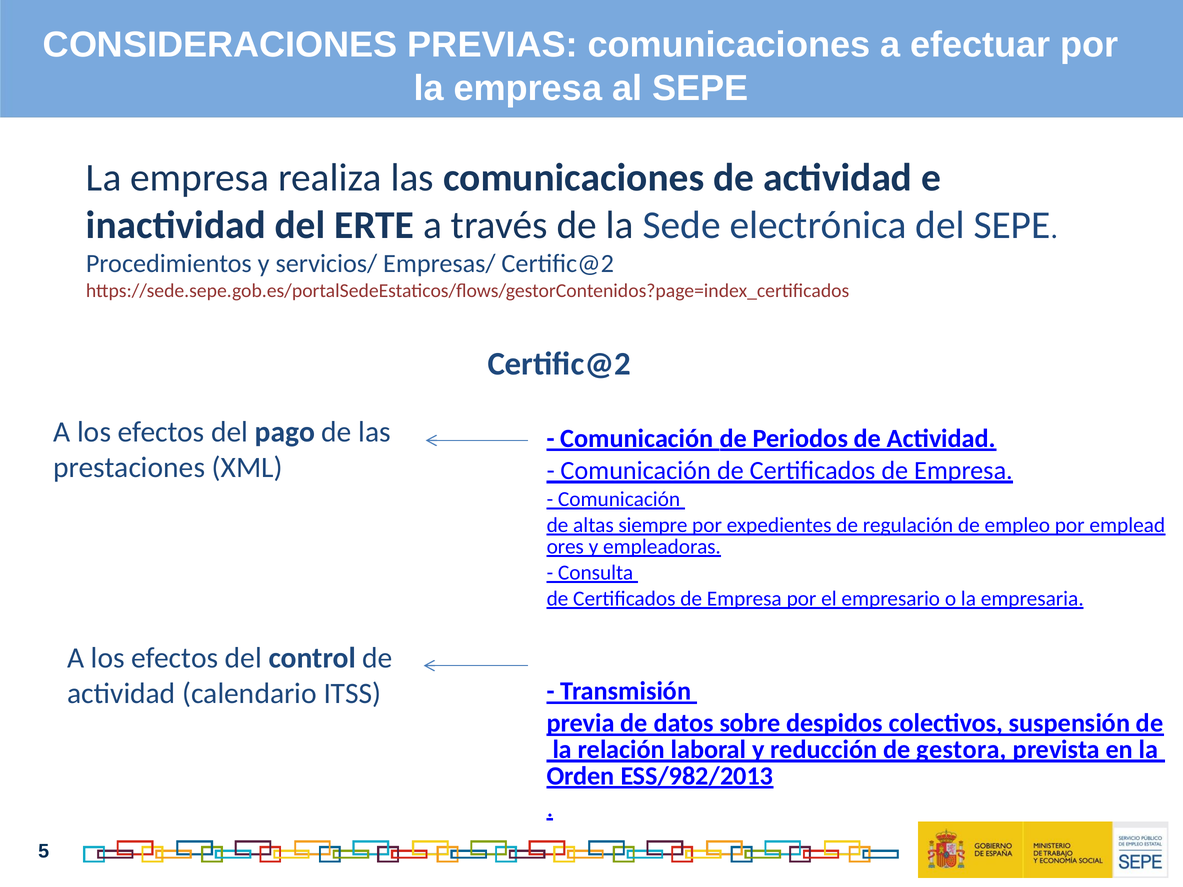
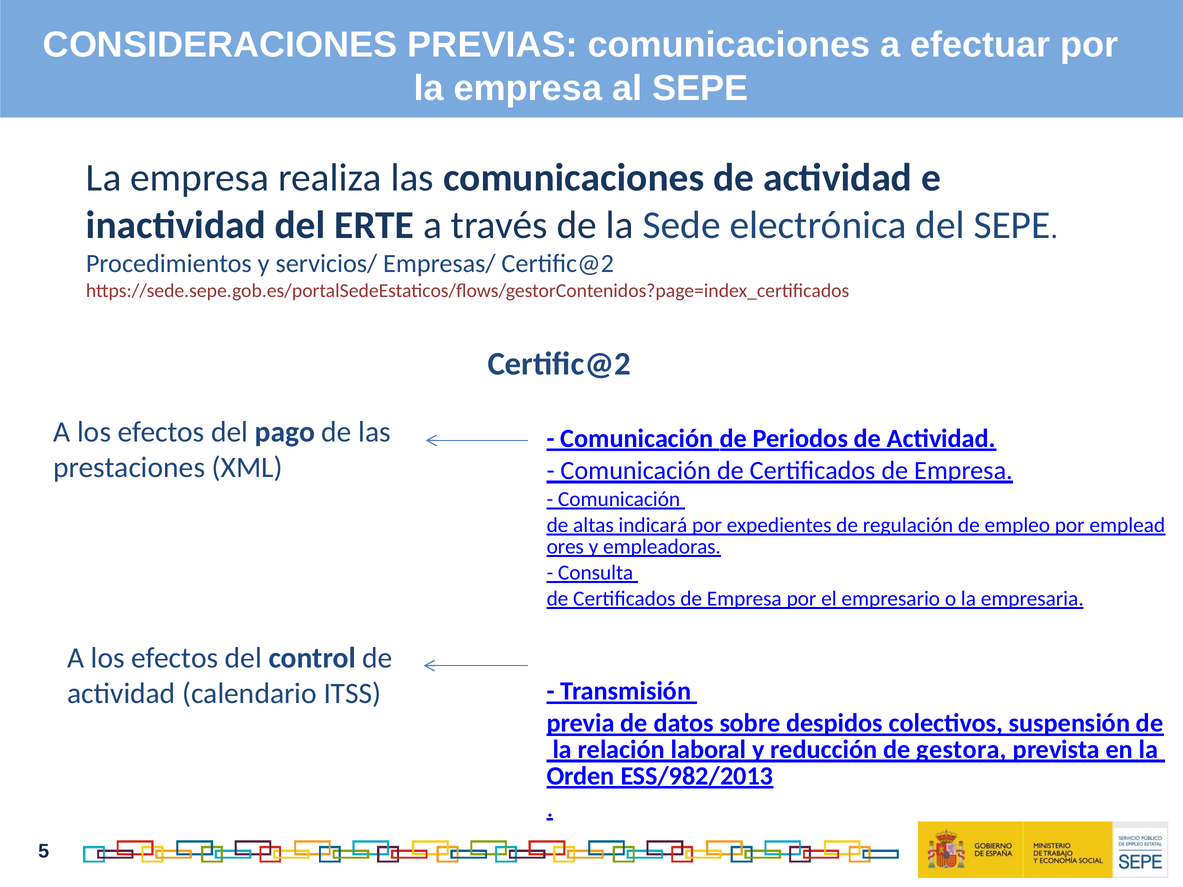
siempre: siempre -> indicará
